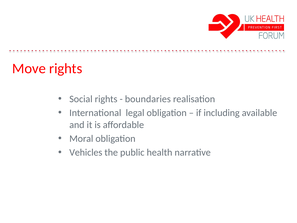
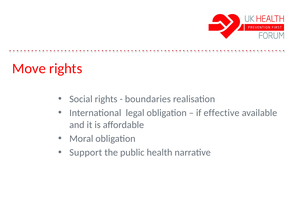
including: including -> effective
Vehicles: Vehicles -> Support
